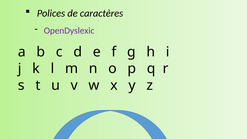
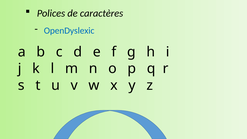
OpenDyslexic colour: purple -> blue
